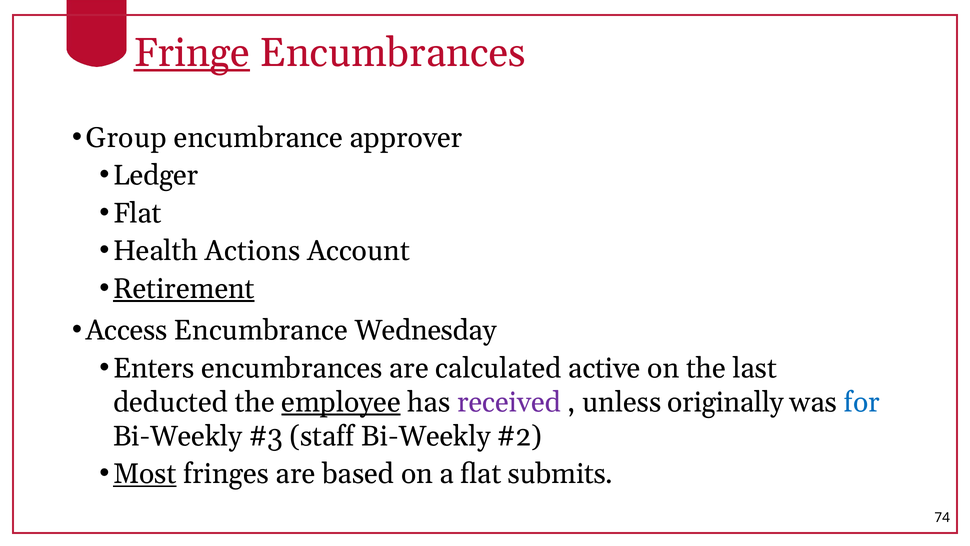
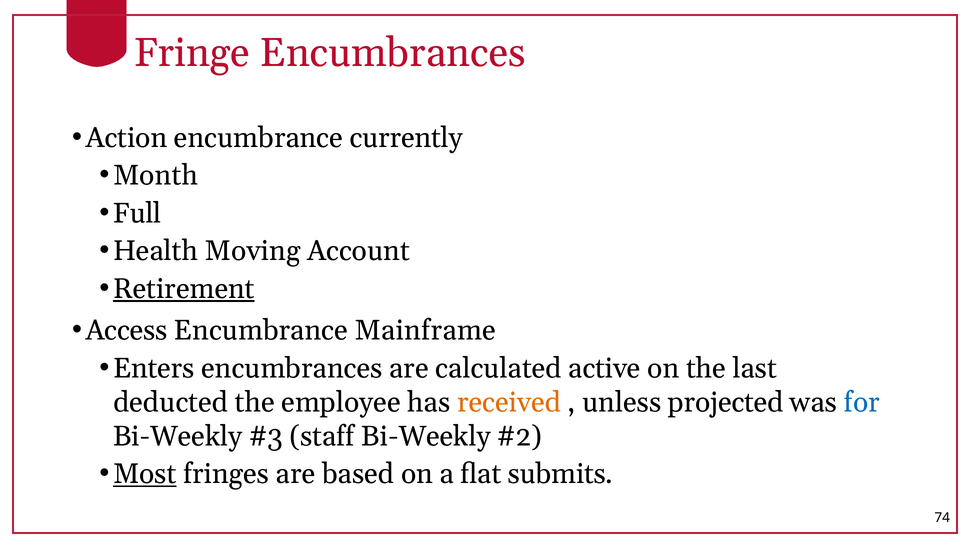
Fringe underline: present -> none
Group: Group -> Action
approver: approver -> currently
Ledger: Ledger -> Month
Flat at (137, 213): Flat -> Full
Actions: Actions -> Moving
Wednesday: Wednesday -> Mainframe
employee underline: present -> none
received colour: purple -> orange
originally: originally -> projected
